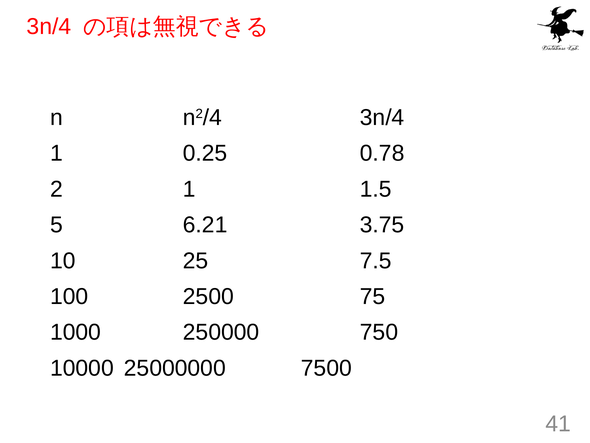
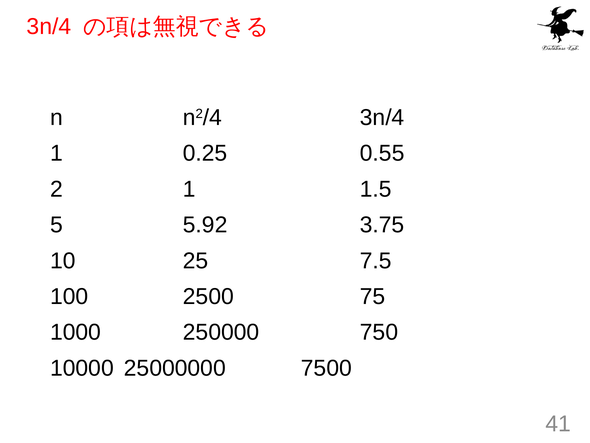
0.78: 0.78 -> 0.55
6.21: 6.21 -> 5.92
